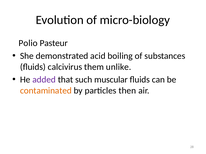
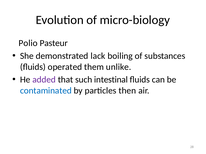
acid: acid -> lack
calcivirus: calcivirus -> operated
muscular: muscular -> intestinal
contaminated colour: orange -> blue
